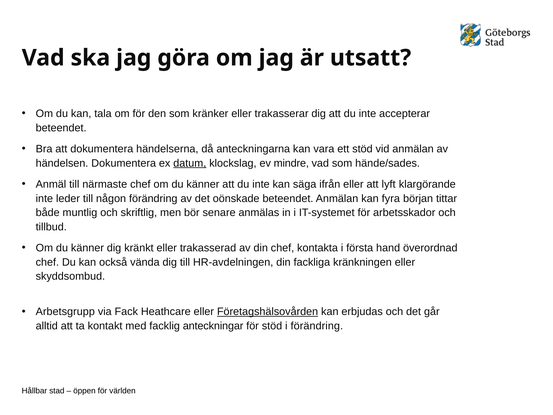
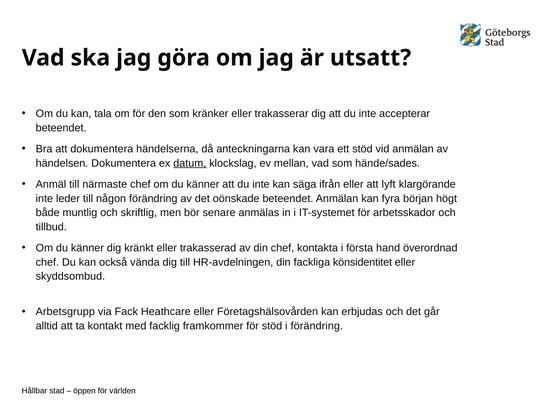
mindre: mindre -> mellan
tittar: tittar -> högt
kränkningen: kränkningen -> könsidentitet
Företagshälsovården underline: present -> none
anteckningar: anteckningar -> framkommer
